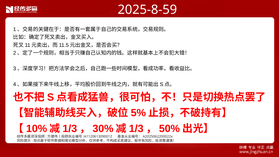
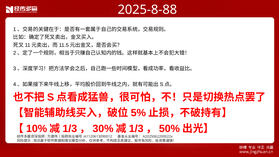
2025-8-59: 2025-8-59 -> 2025-8-88
